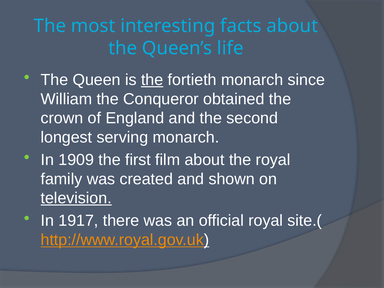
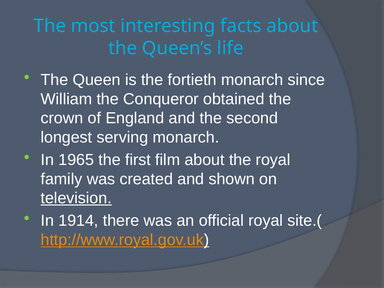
the at (152, 80) underline: present -> none
1909: 1909 -> 1965
1917: 1917 -> 1914
